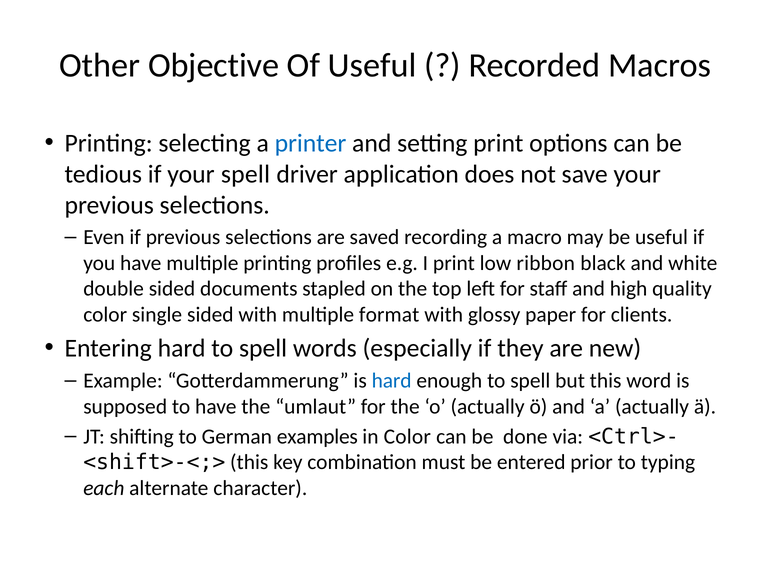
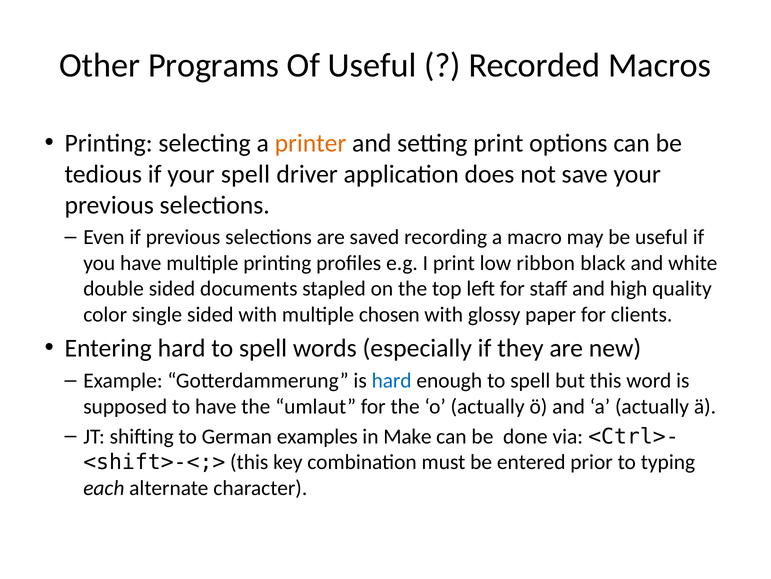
Objective: Objective -> Programs
printer colour: blue -> orange
format: format -> chosen
in Color: Color -> Make
